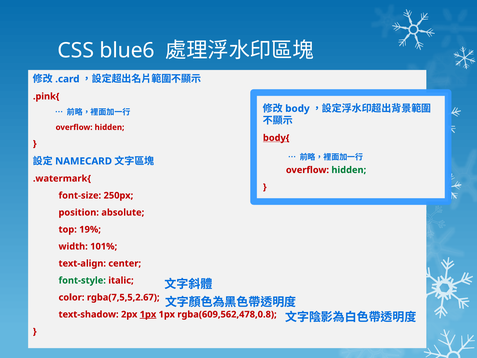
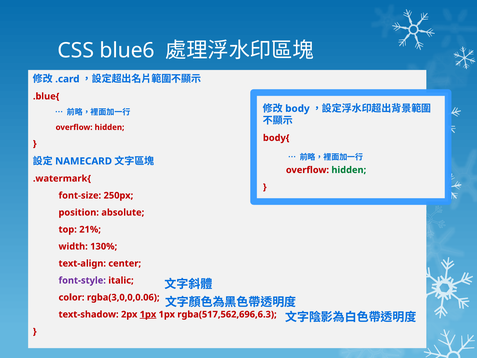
.pink{: .pink{ -> .blue{
body{ underline: present -> none
19%: 19% -> 21%
101%: 101% -> 130%
font-style colour: green -> purple
rgba(7,5,5,2.67: rgba(7,5,5,2.67 -> rgba(3,0,0,0.06
rgba(609,562,478,0.8: rgba(609,562,478,0.8 -> rgba(517,562,696,6.3
